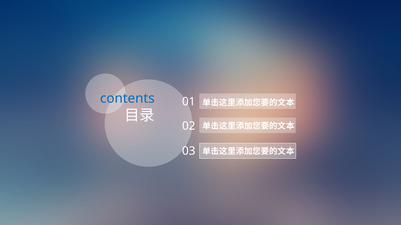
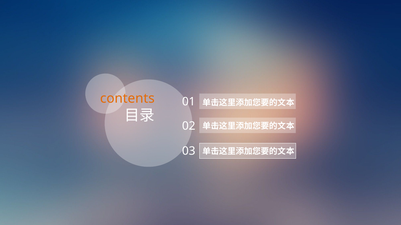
contents colour: blue -> orange
